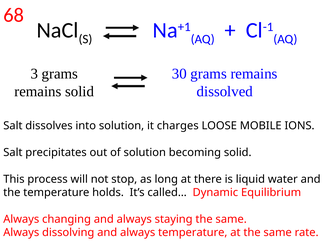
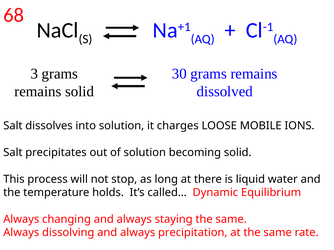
always temperature: temperature -> precipitation
